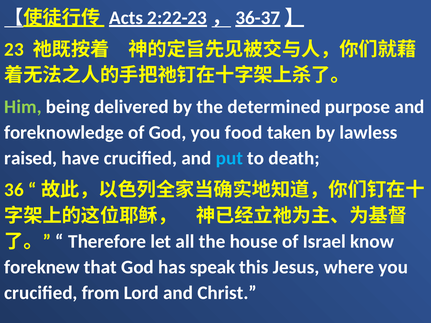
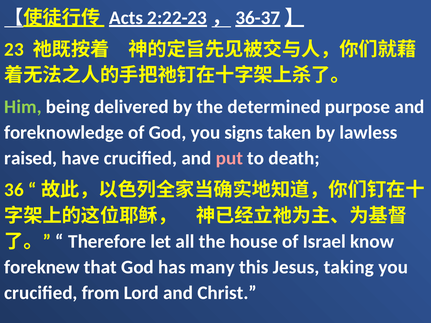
food: food -> signs
put colour: light blue -> pink
speak: speak -> many
where: where -> taking
